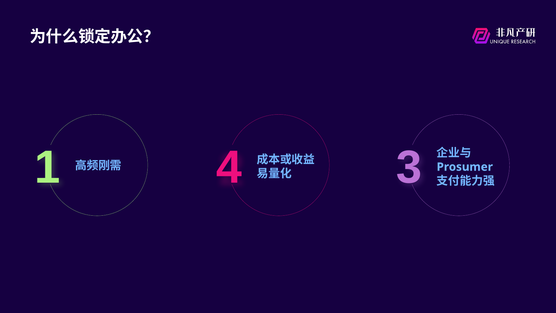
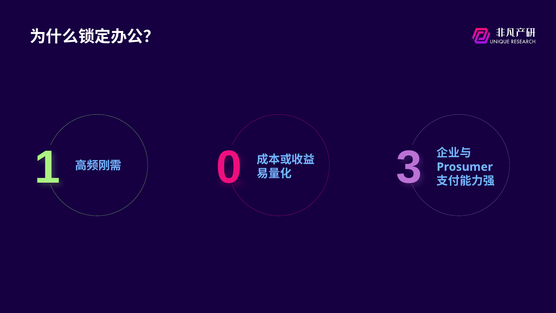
4: 4 -> 0
